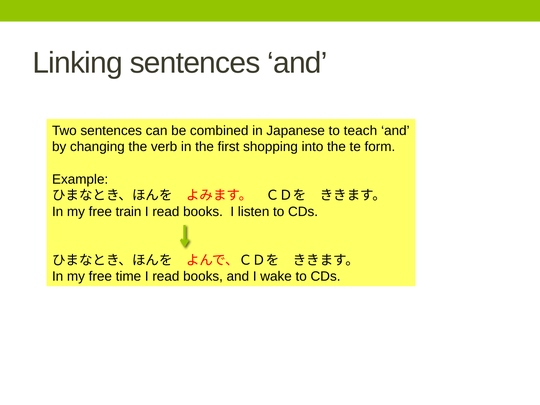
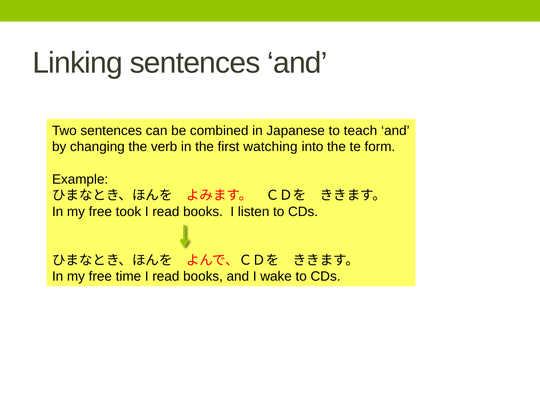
shopping: shopping -> watching
train: train -> took
